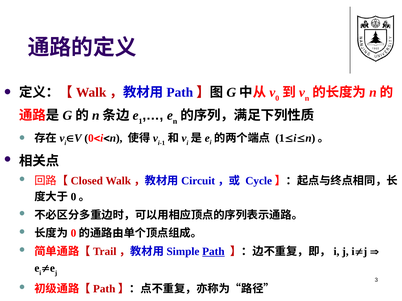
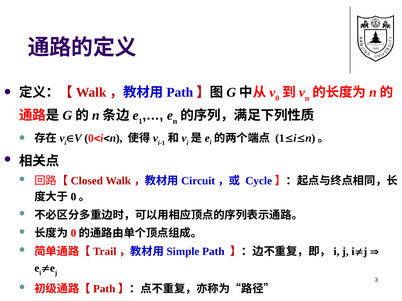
Path underline: present -> none
